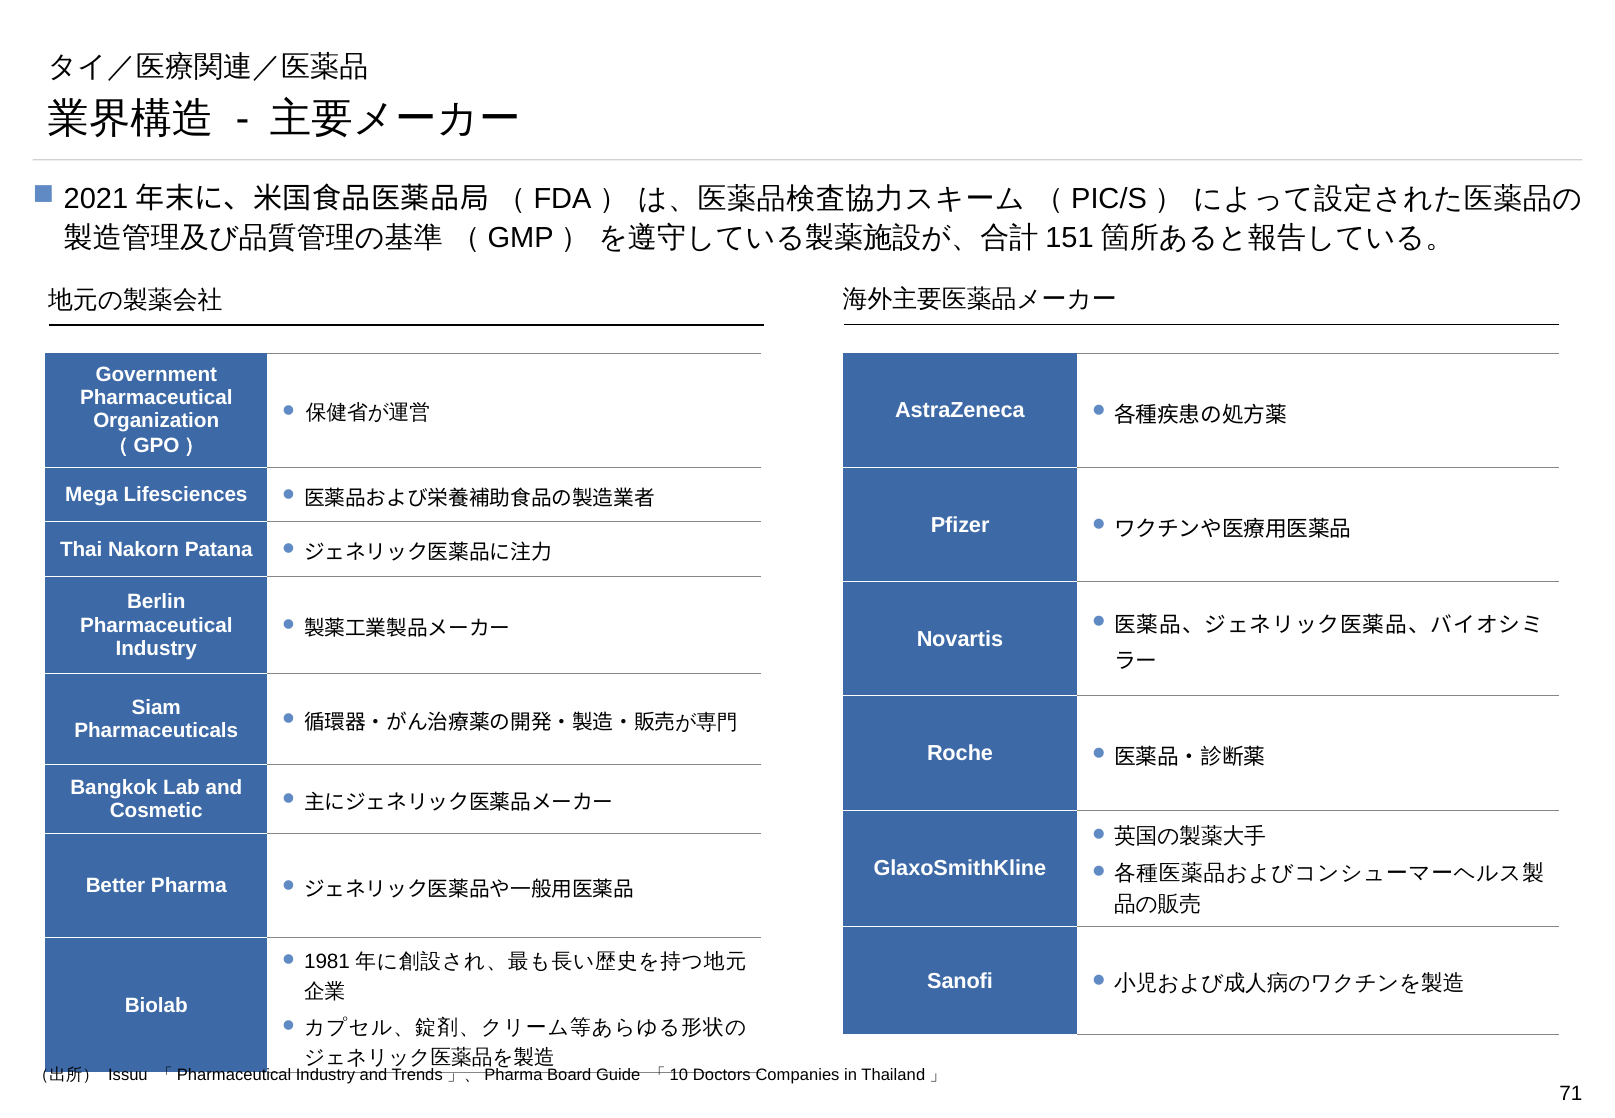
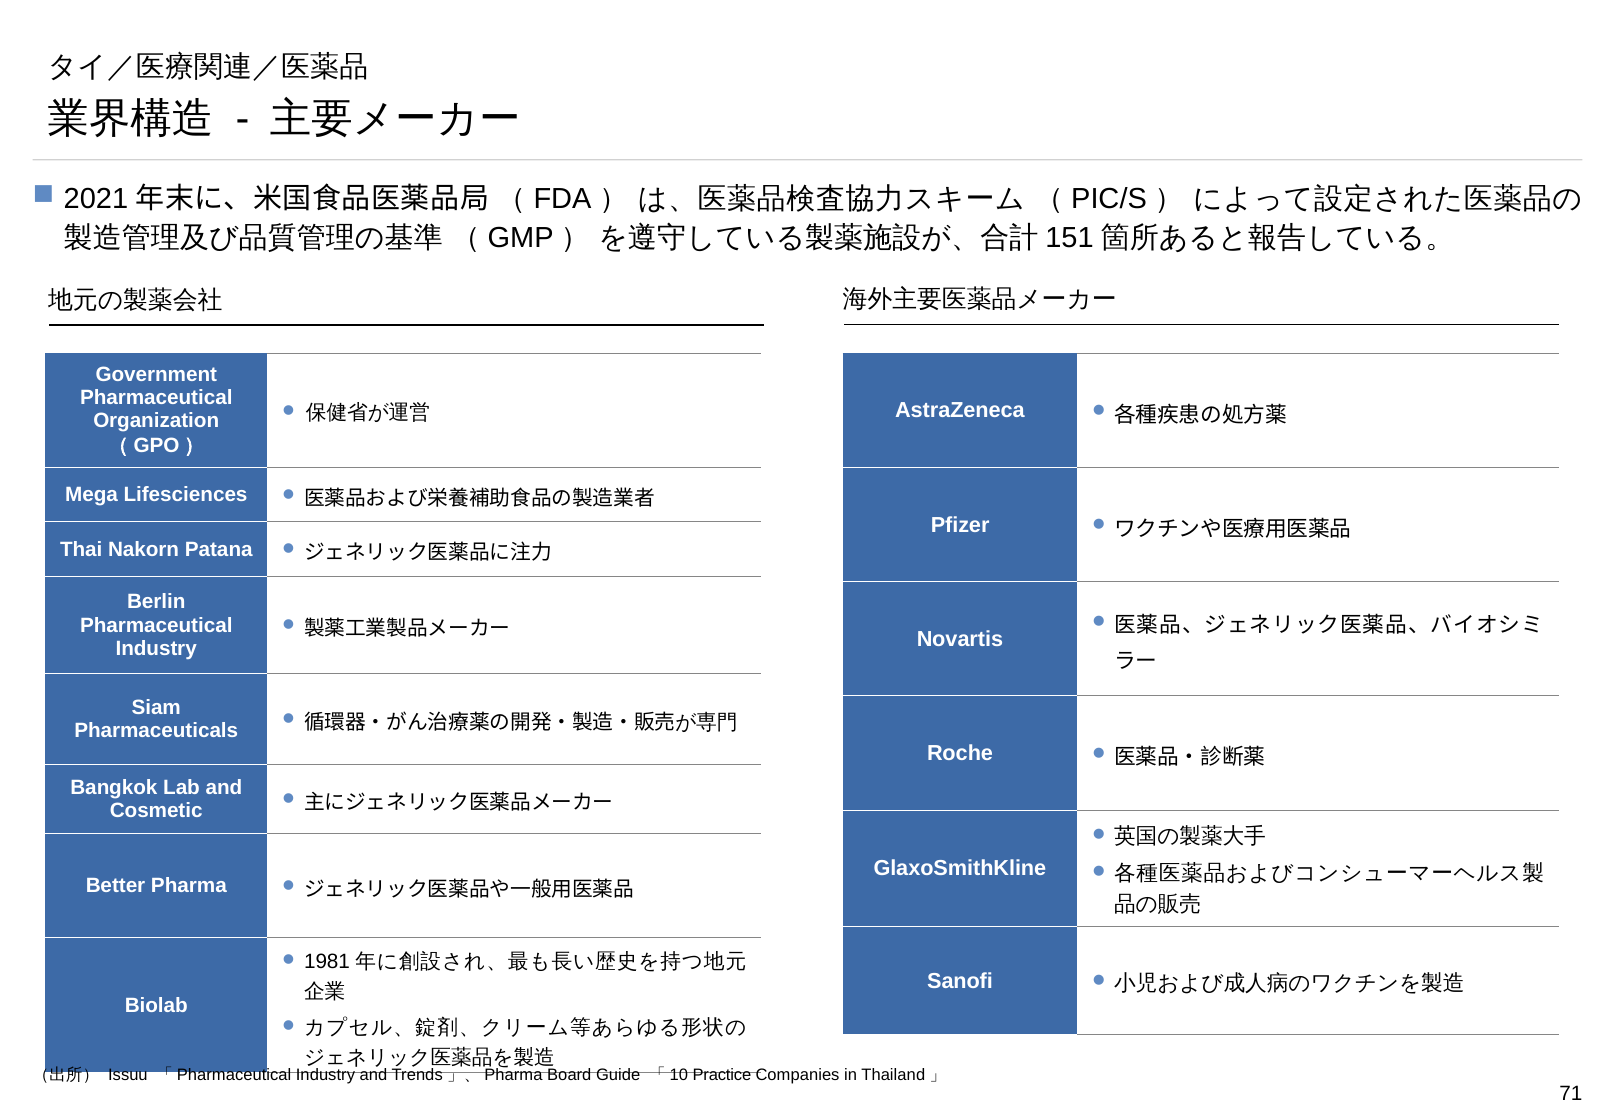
Doctors: Doctors -> Practice
